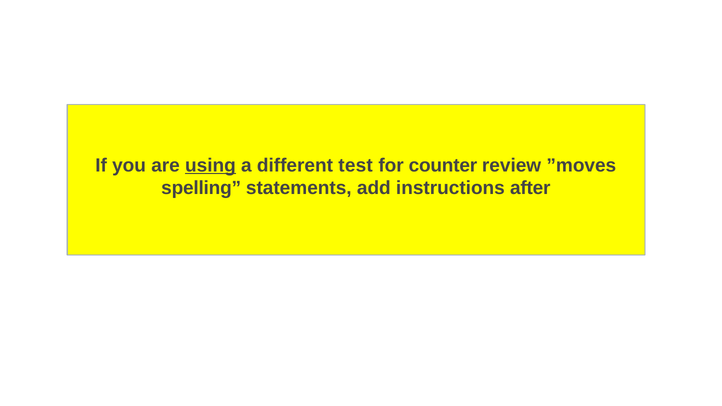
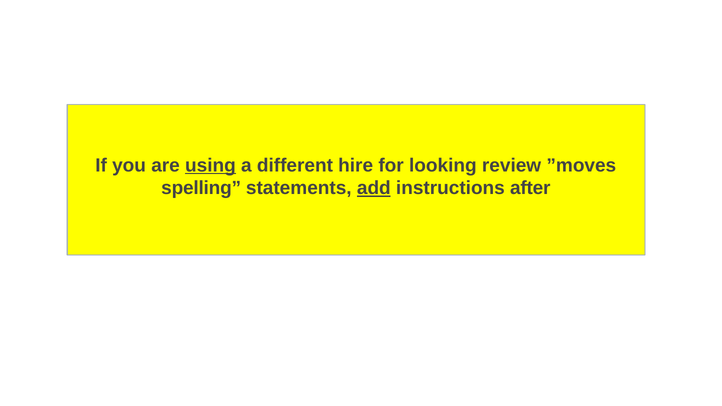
test: test -> hire
counter: counter -> looking
add underline: none -> present
